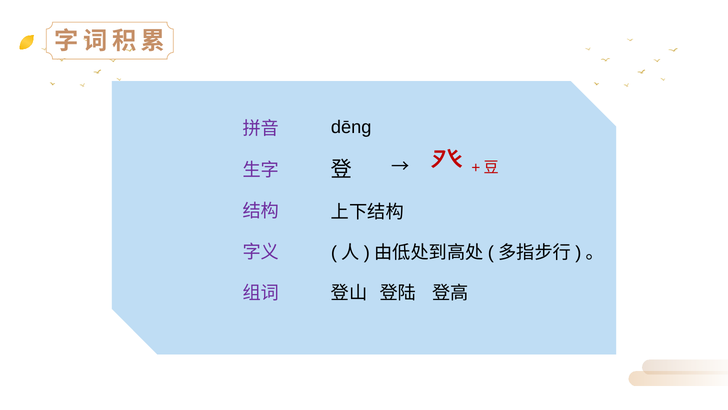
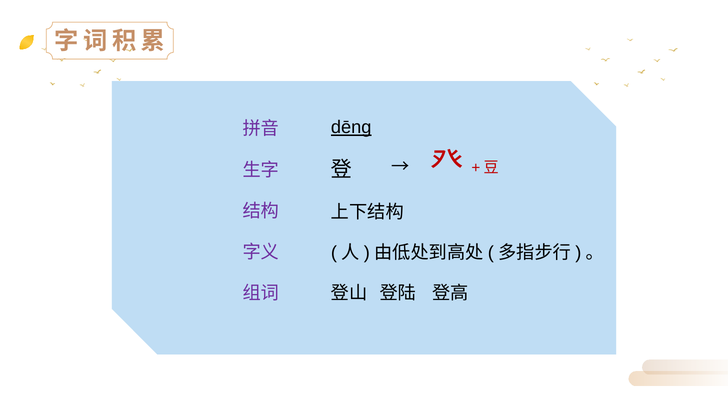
dēng underline: none -> present
